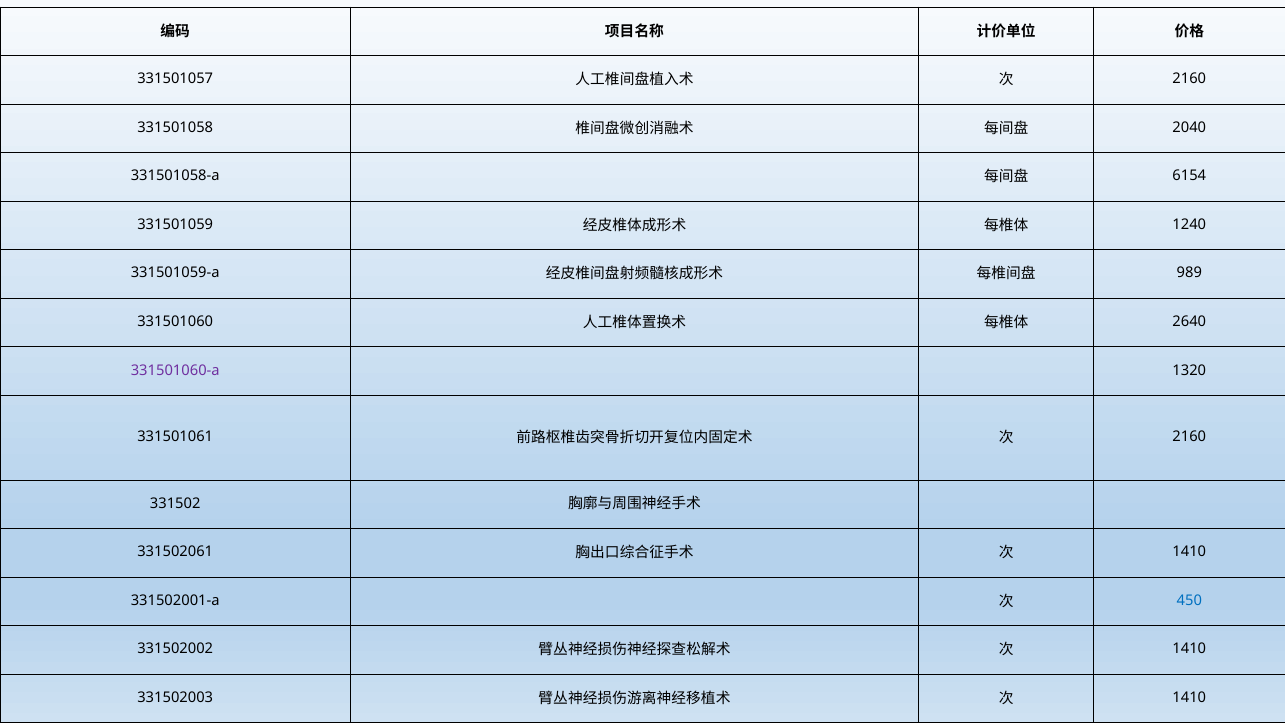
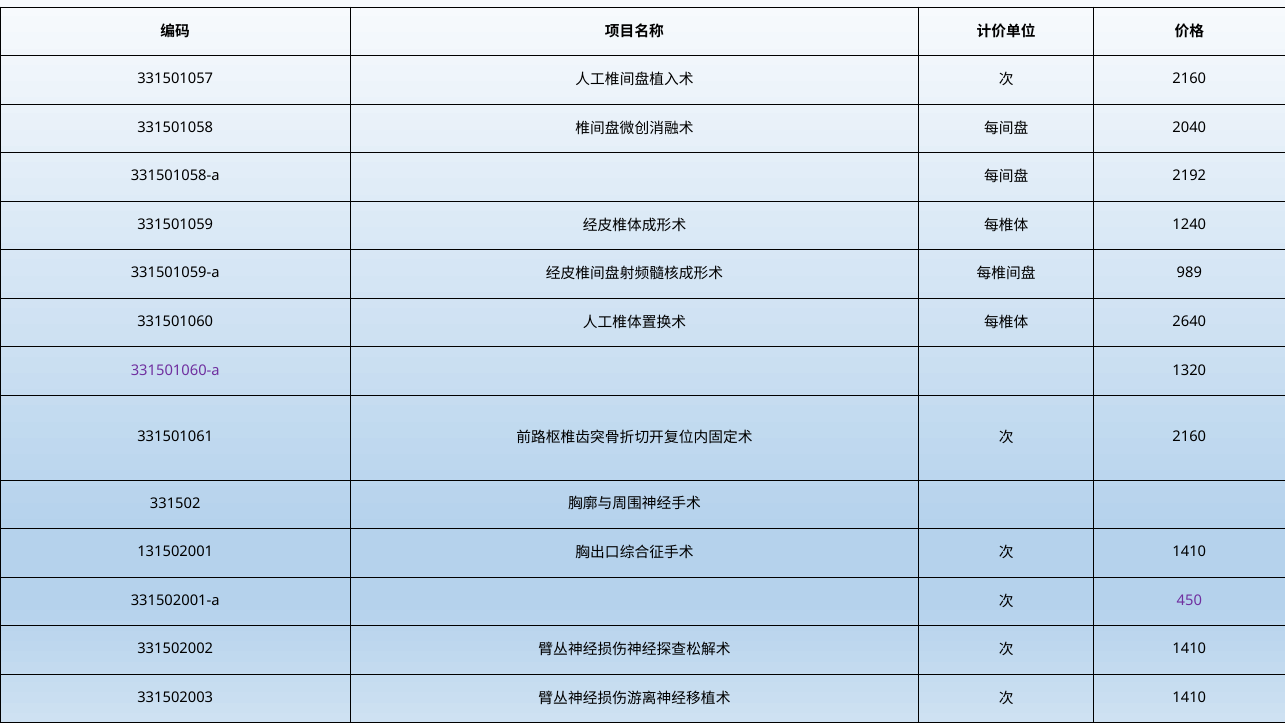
6154: 6154 -> 2192
331502061: 331502061 -> 131502001
450 colour: blue -> purple
